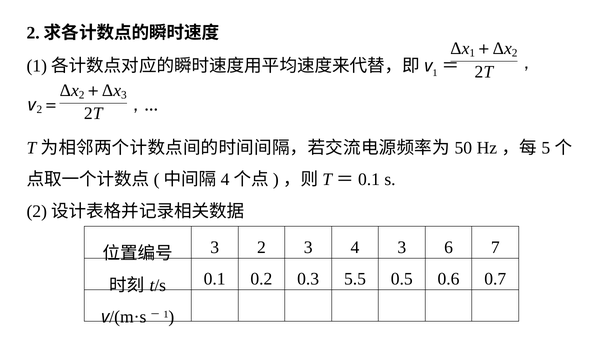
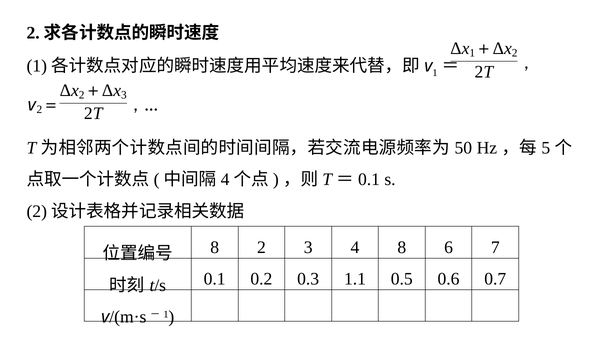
3 at (215, 248): 3 -> 8
4 3: 3 -> 8
5.5: 5.5 -> 1.1
